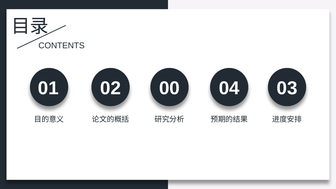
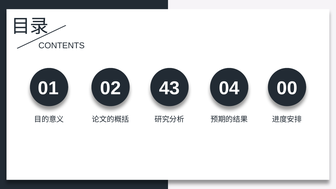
00: 00 -> 43
03: 03 -> 00
